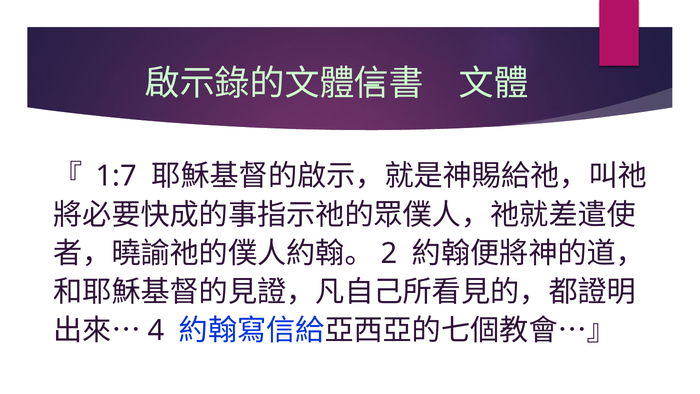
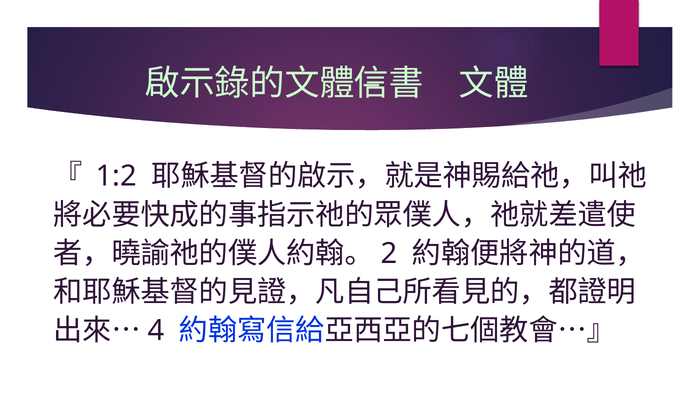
1:7: 1:7 -> 1:2
